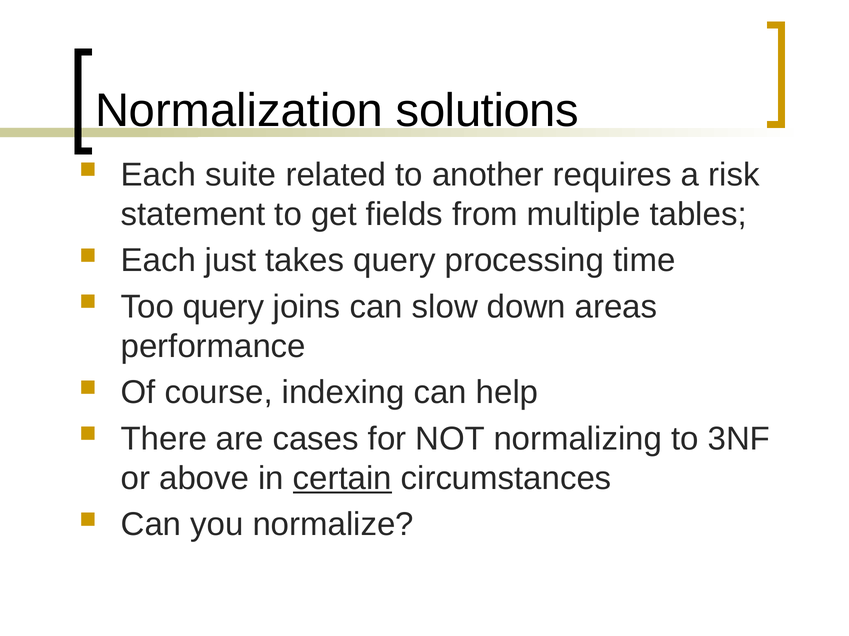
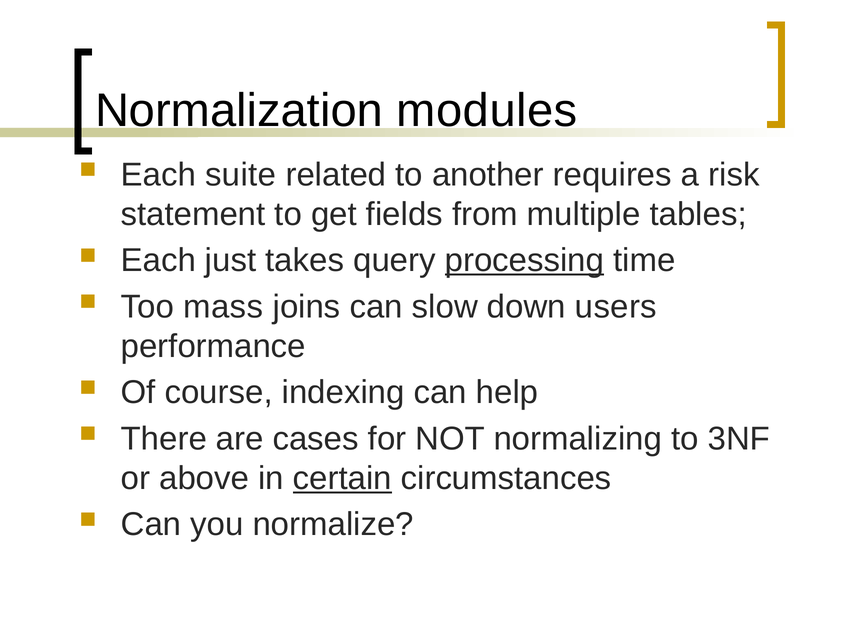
solutions: solutions -> modules
processing underline: none -> present
Too query: query -> mass
areas: areas -> users
